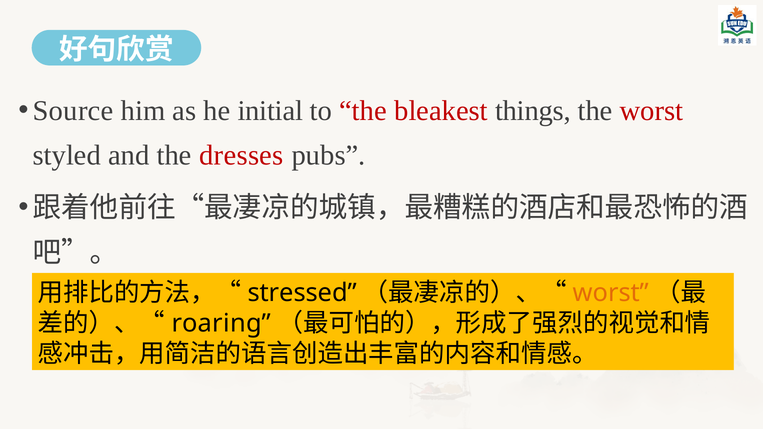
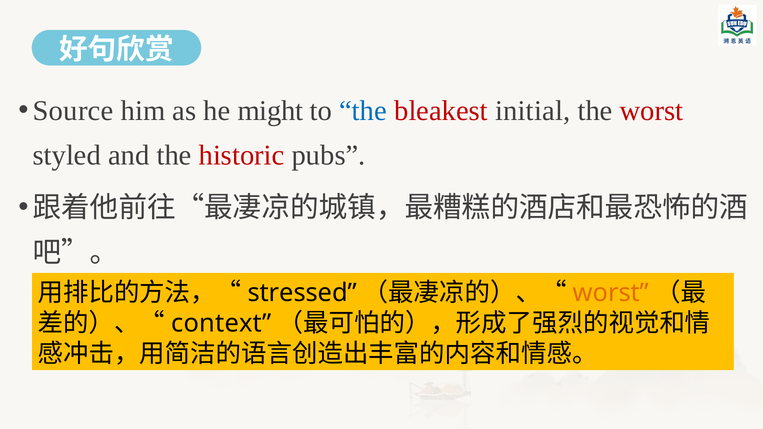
initial: initial -> might
the at (363, 111) colour: red -> blue
things: things -> initial
dresses: dresses -> historic
roaring: roaring -> context
